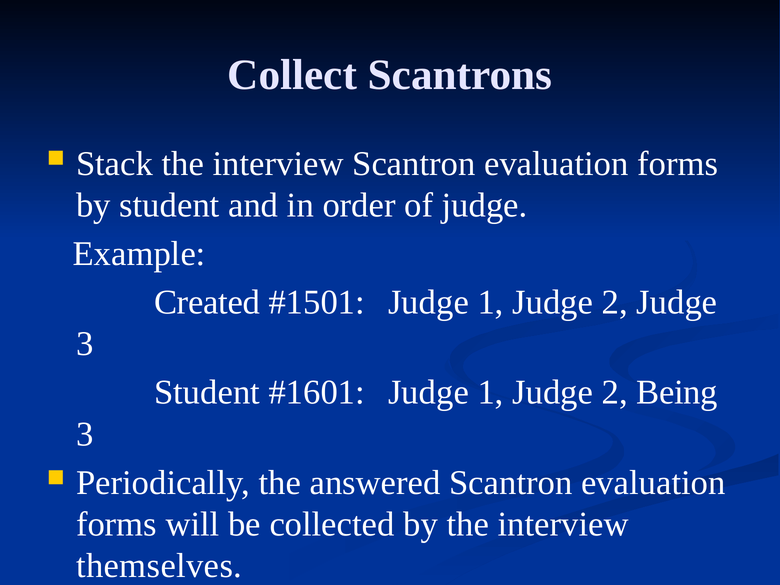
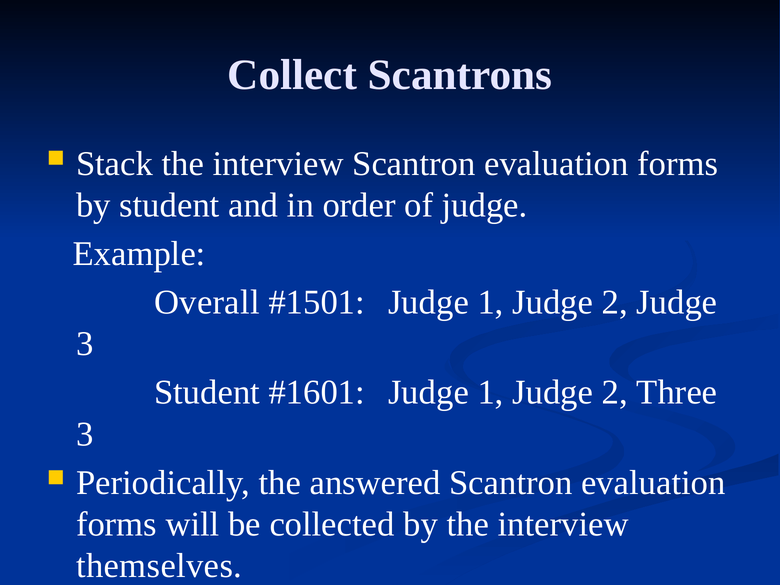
Created: Created -> Overall
Being: Being -> Three
